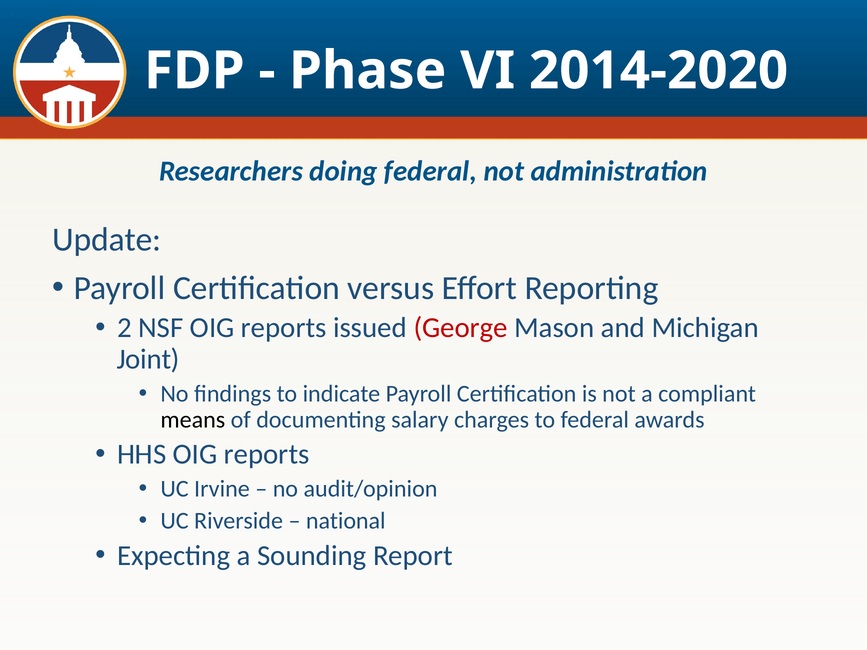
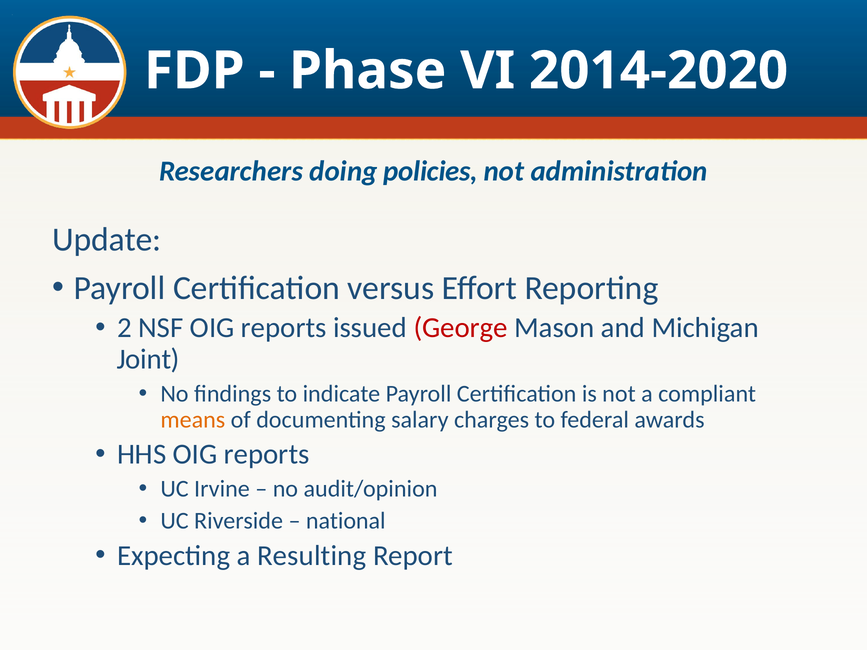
doing federal: federal -> policies
means colour: black -> orange
Sounding: Sounding -> Resulting
